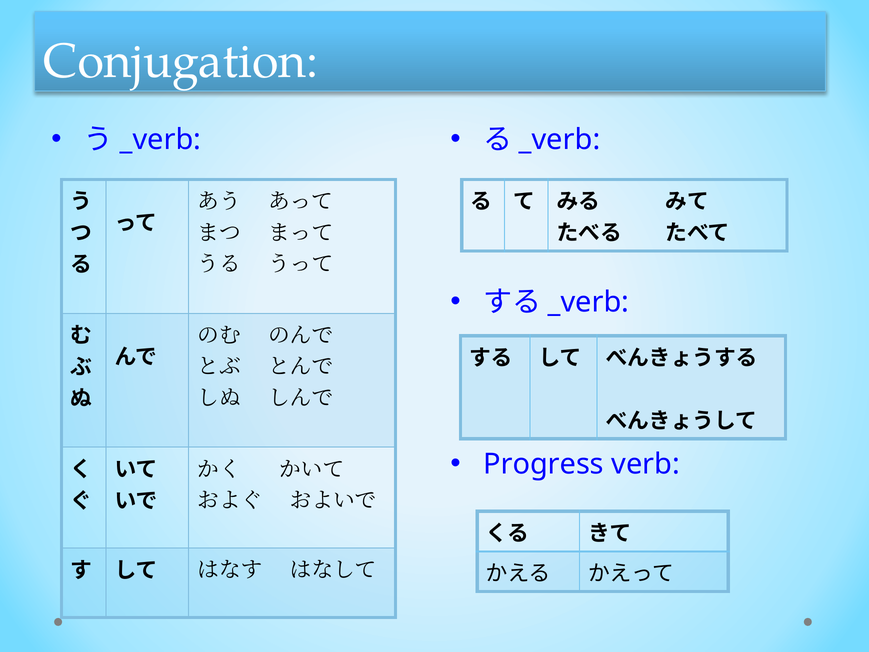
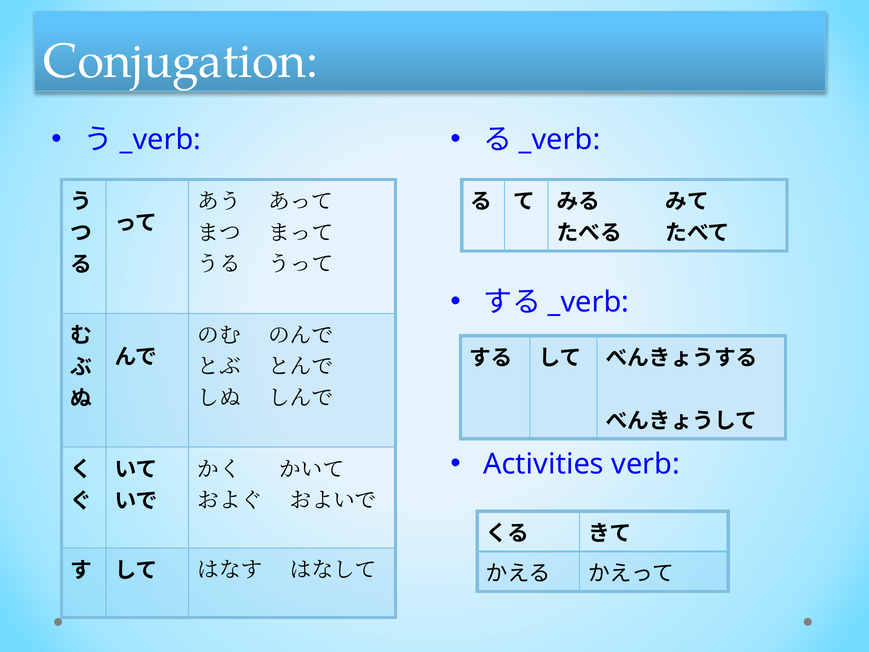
Progress: Progress -> Activities
